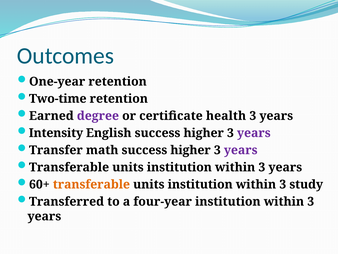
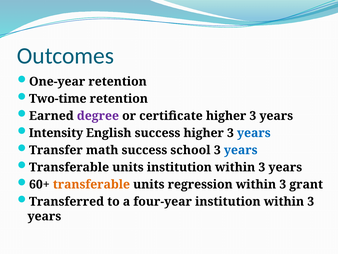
certificate health: health -> higher
years at (254, 133) colour: purple -> blue
math success higher: higher -> school
years at (241, 150) colour: purple -> blue
institution at (200, 184): institution -> regression
study: study -> grant
